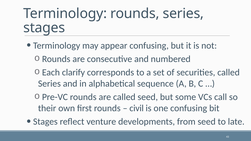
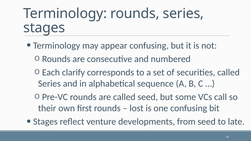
civil: civil -> lost
